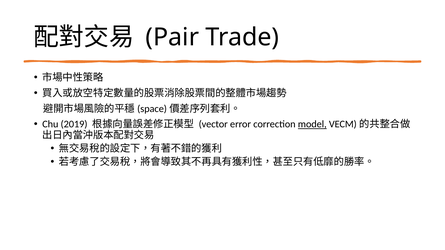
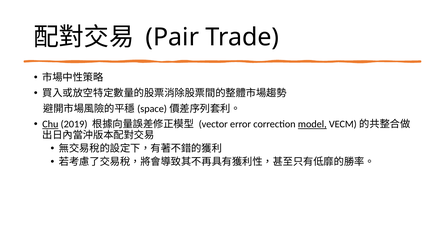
Chu underline: none -> present
